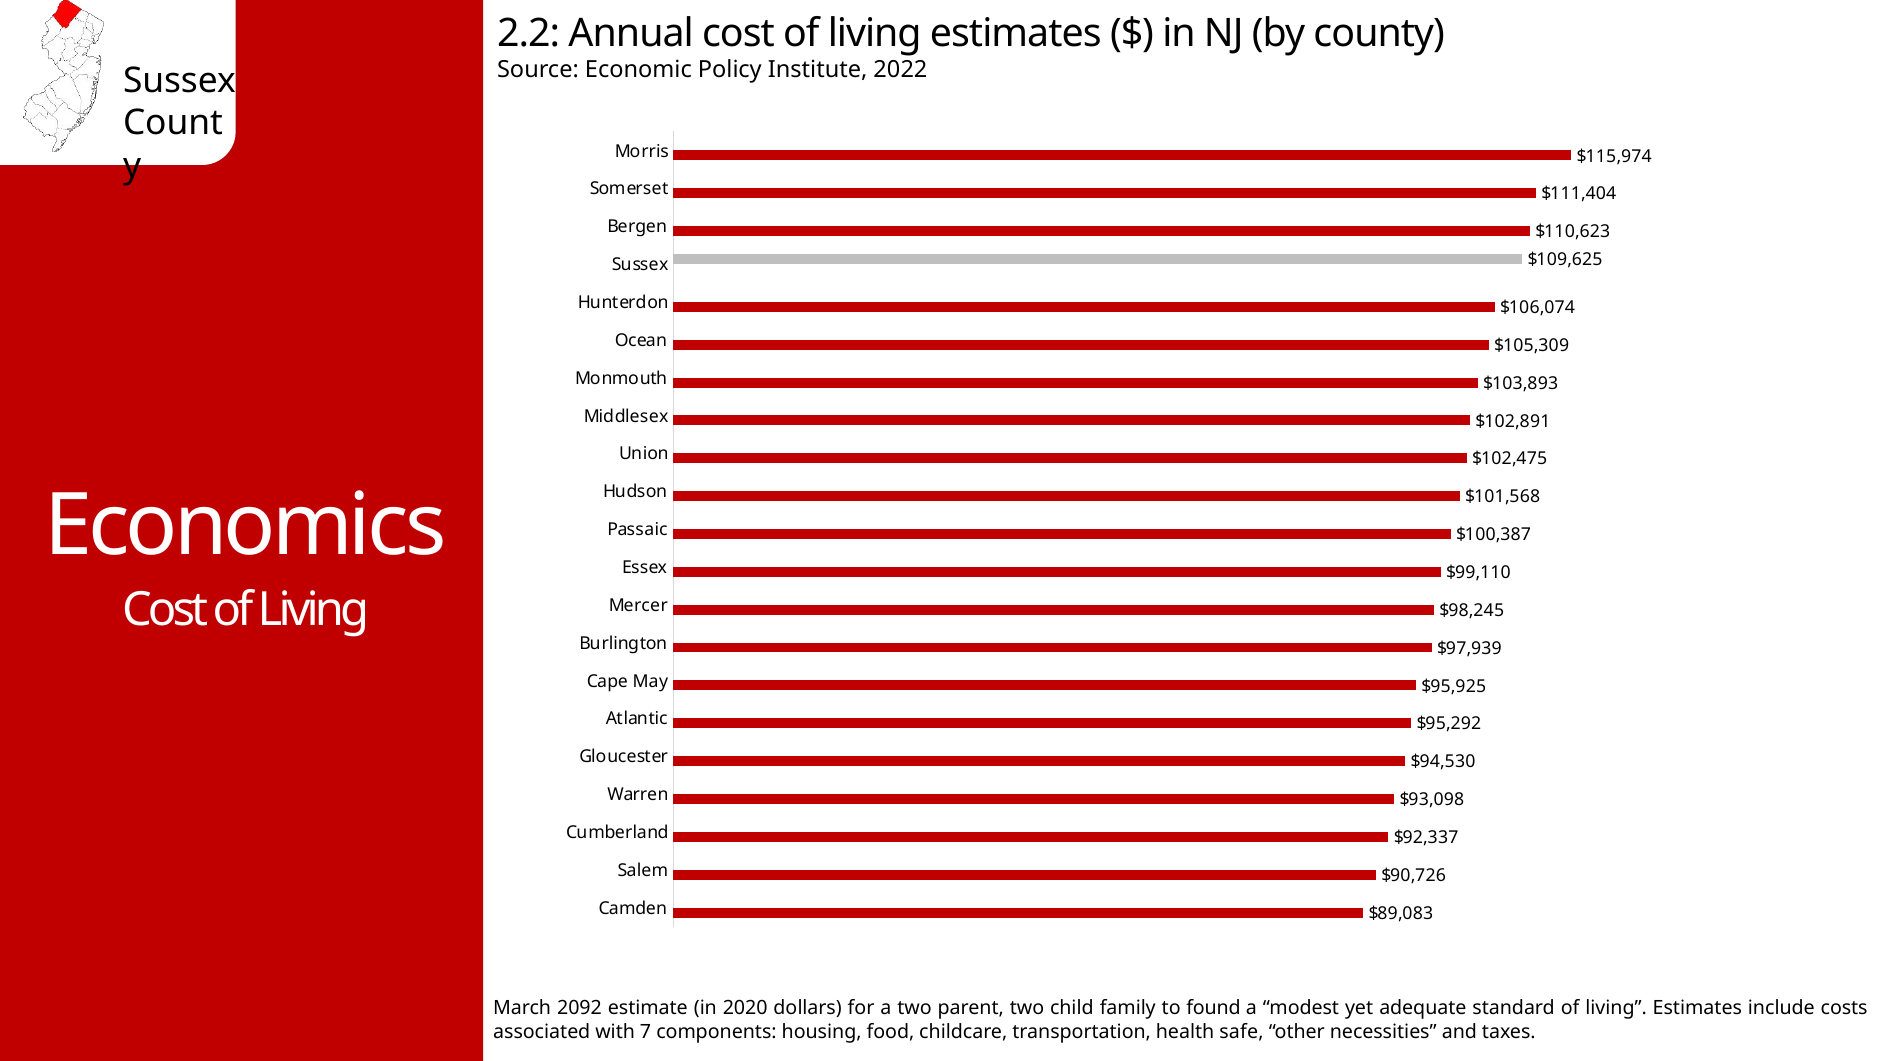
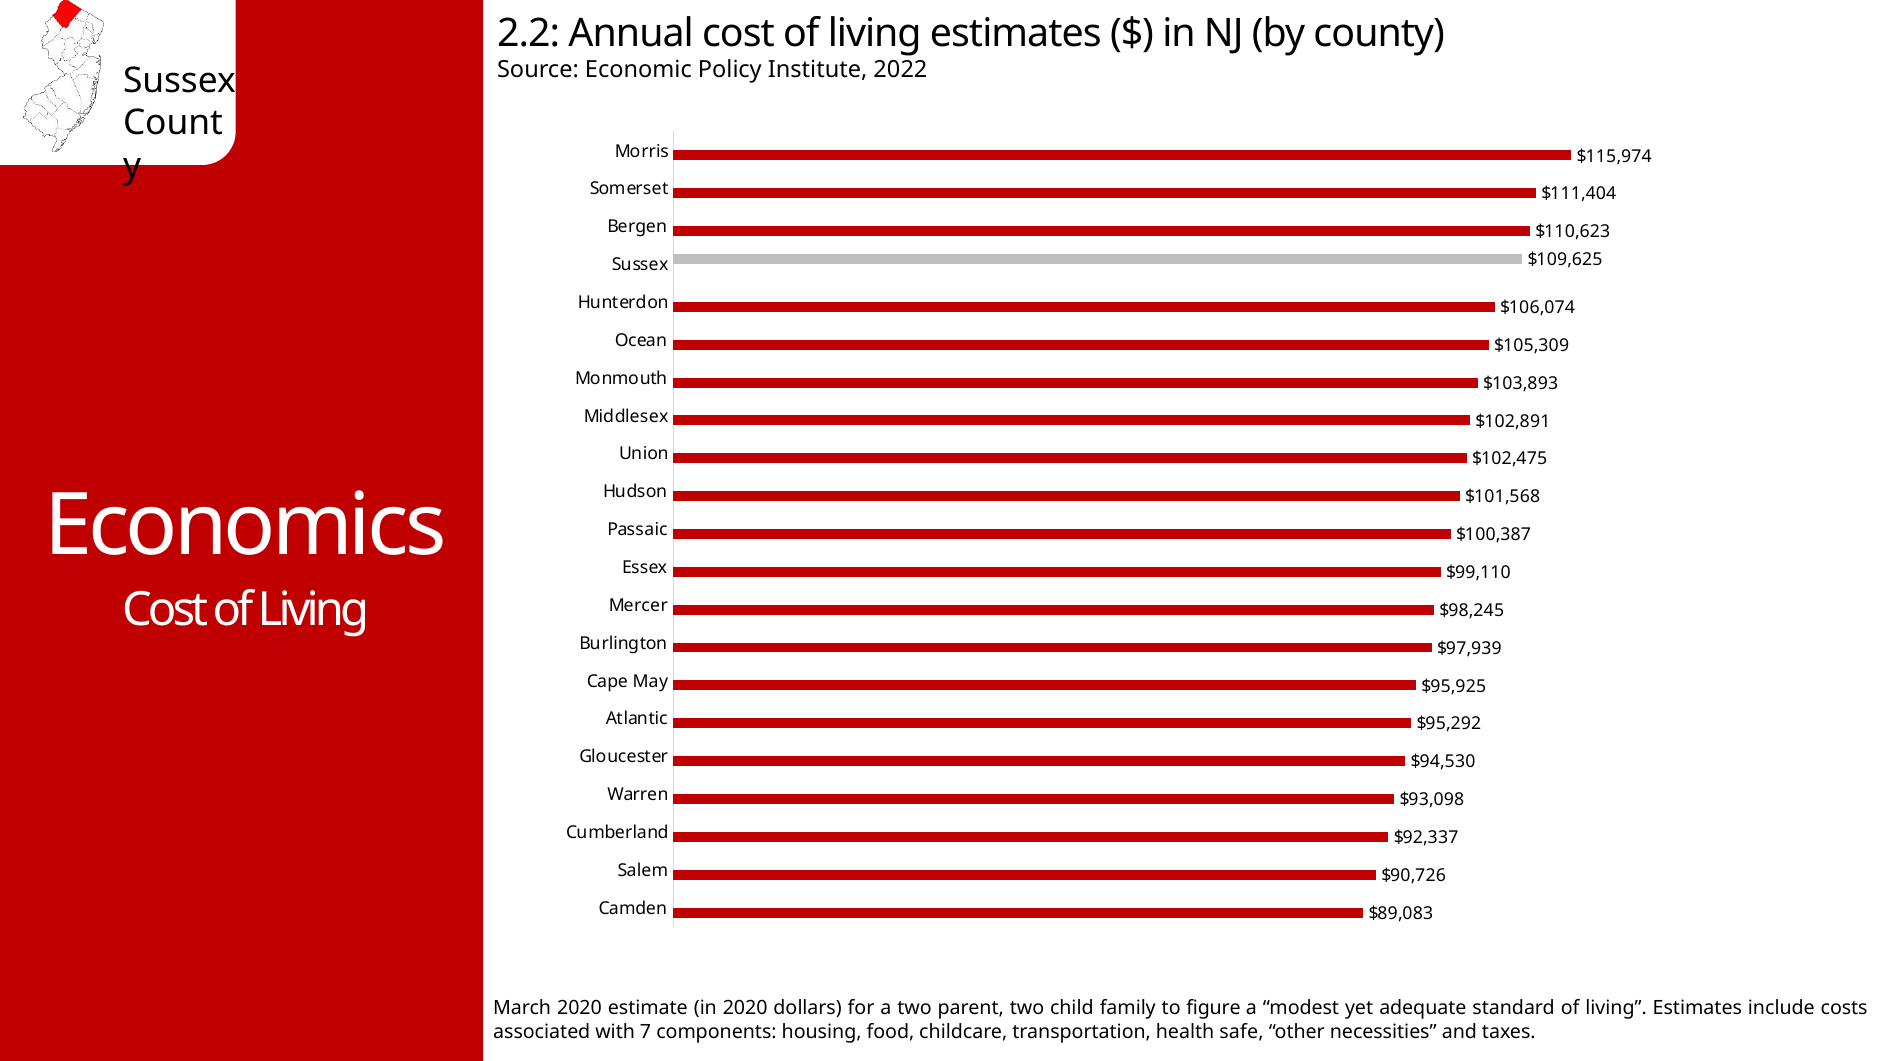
March 2092: 2092 -> 2020
found: found -> figure
